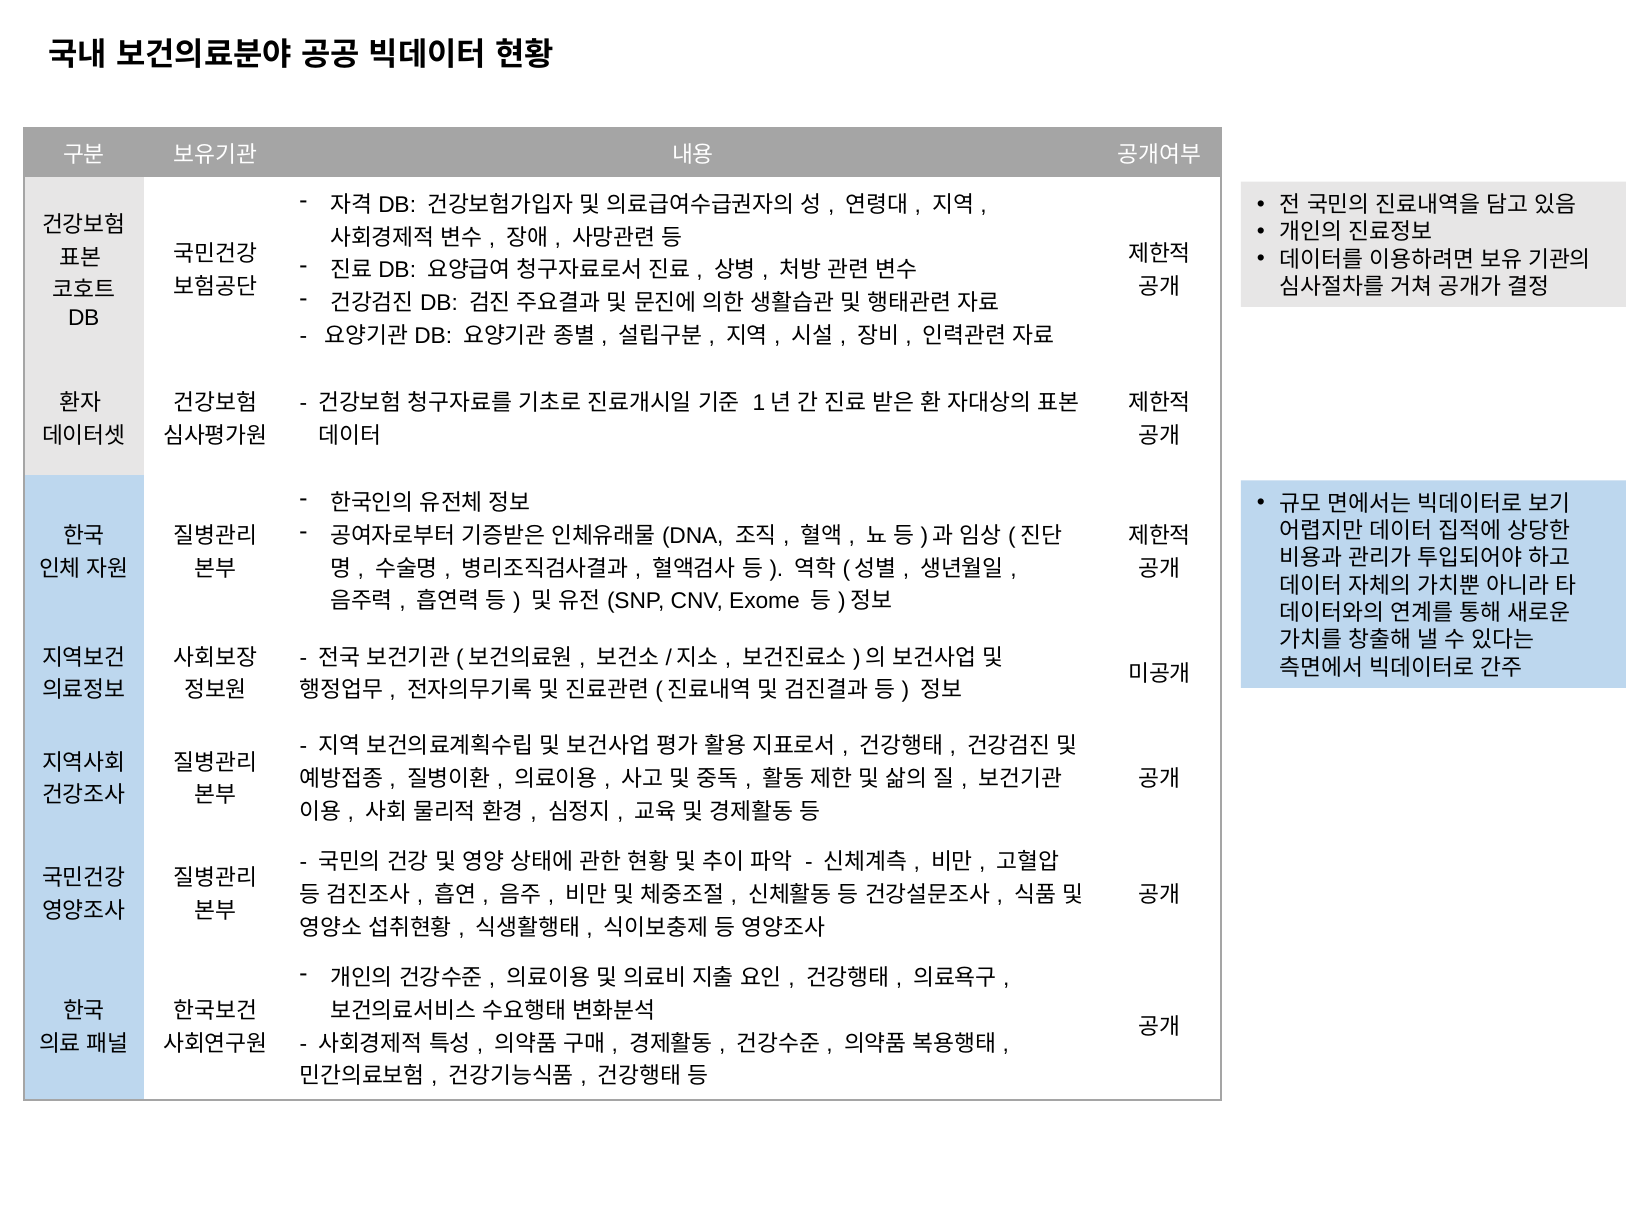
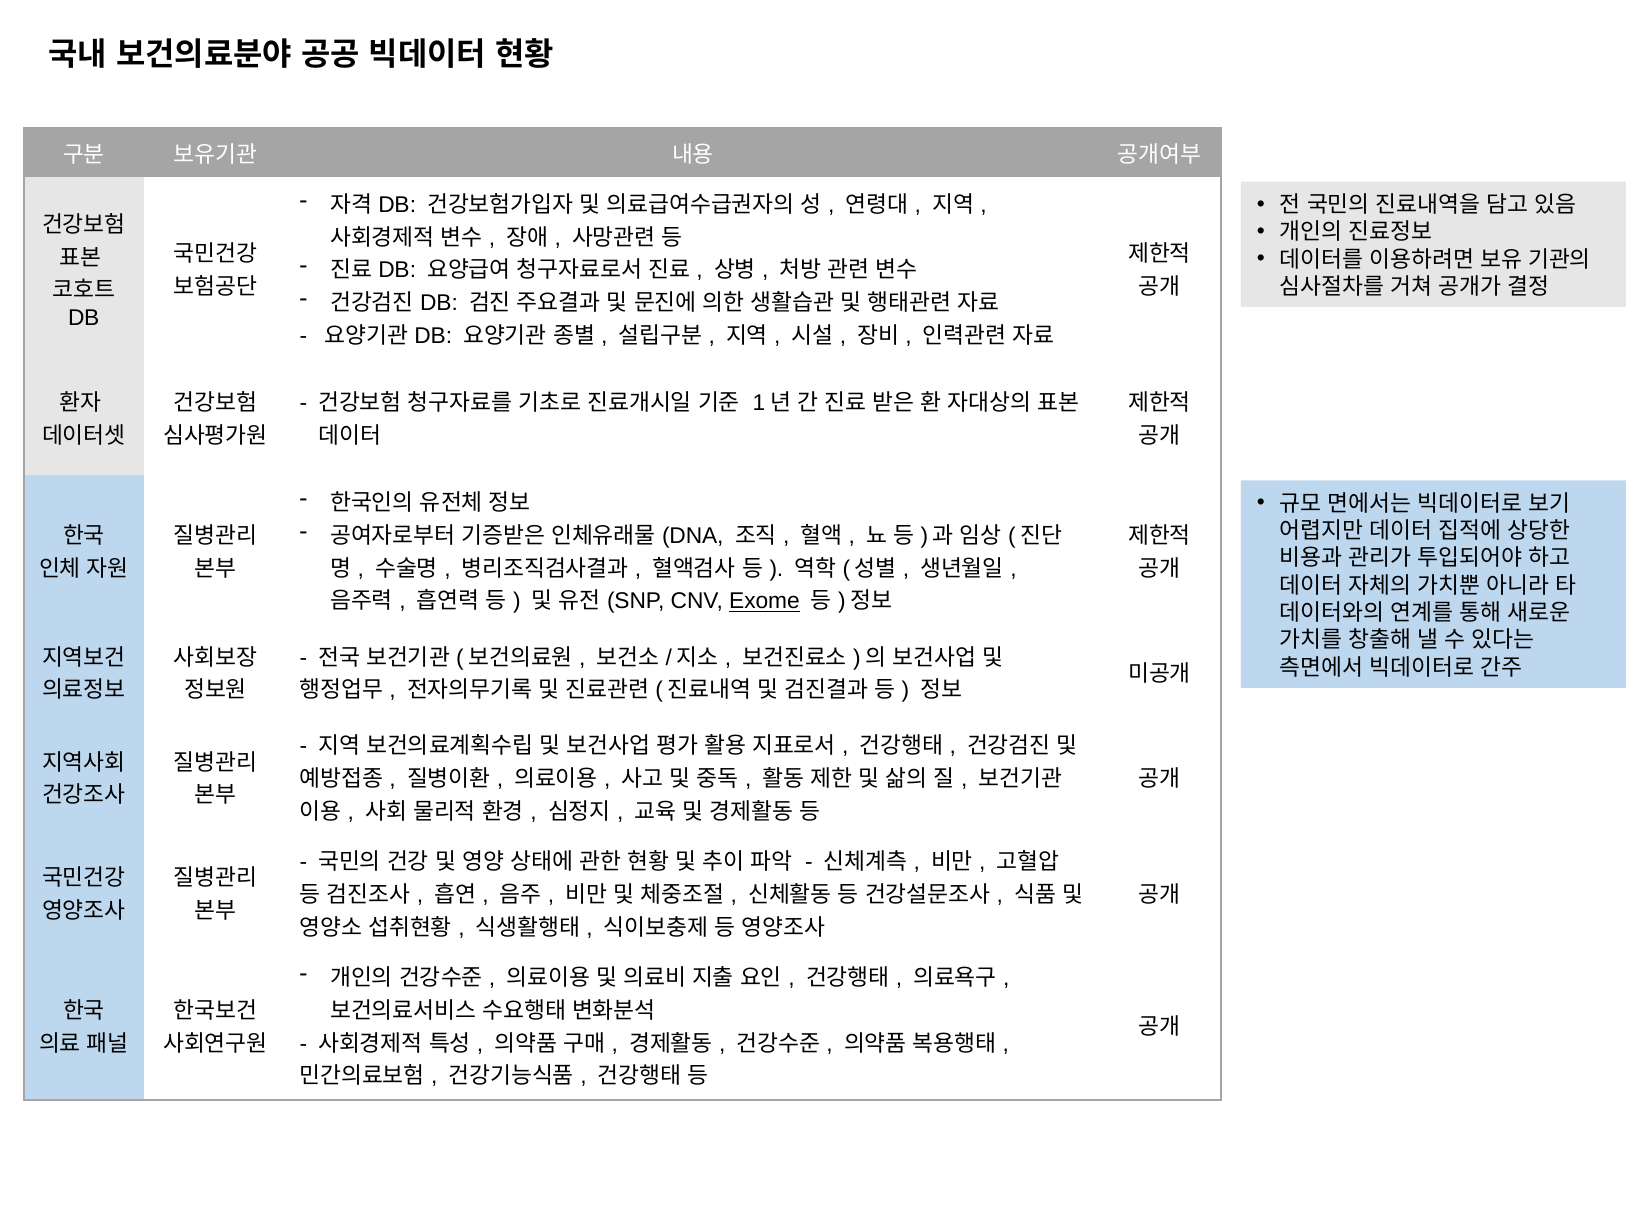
Exome underline: none -> present
